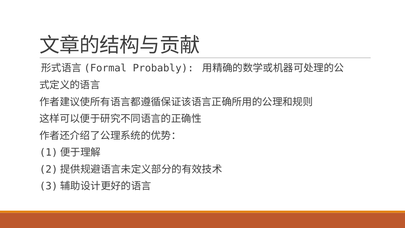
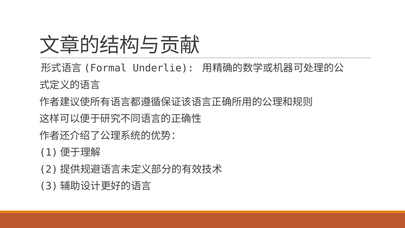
Probably: Probably -> Underlie
